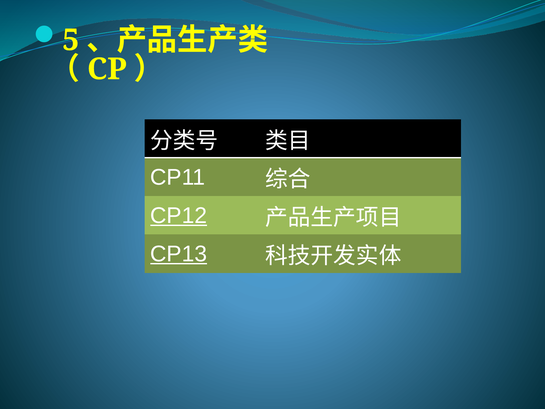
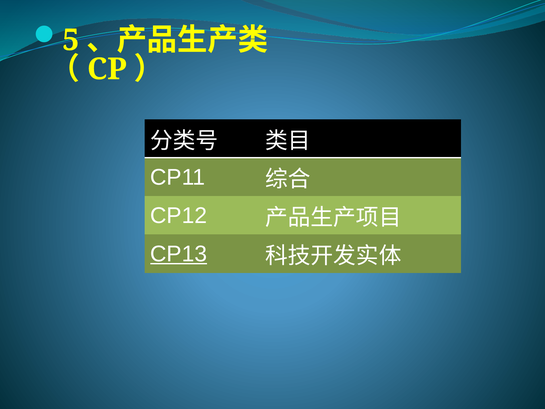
CP12 underline: present -> none
